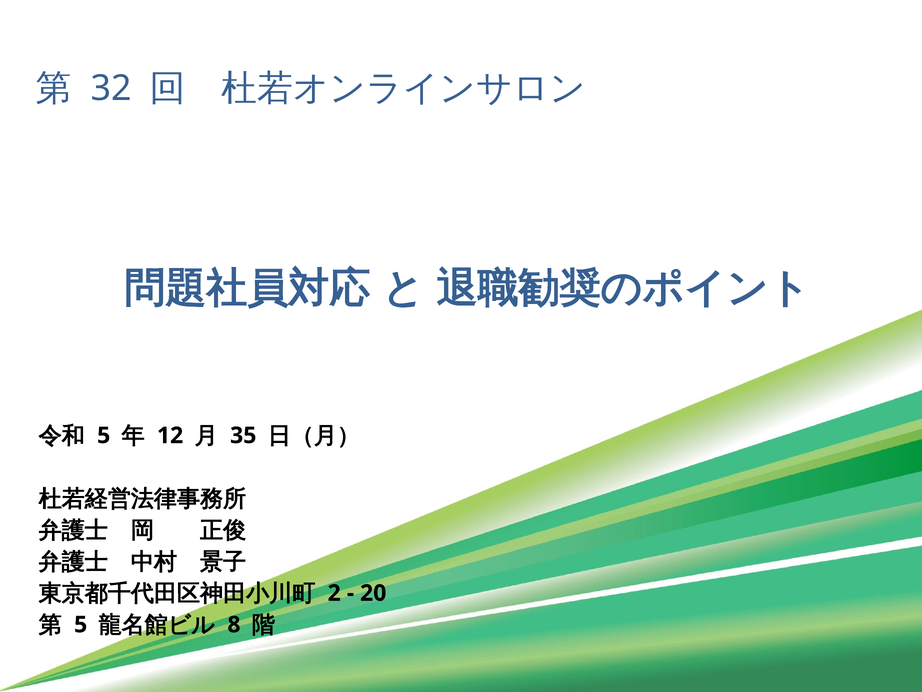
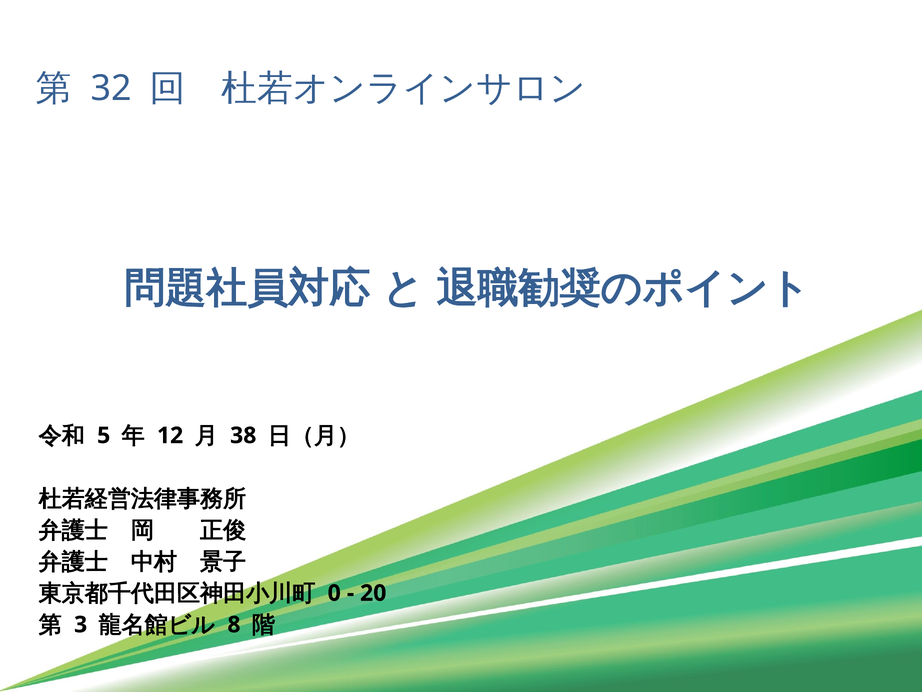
35: 35 -> 38
2: 2 -> 0
5 at (81, 624): 5 -> 3
